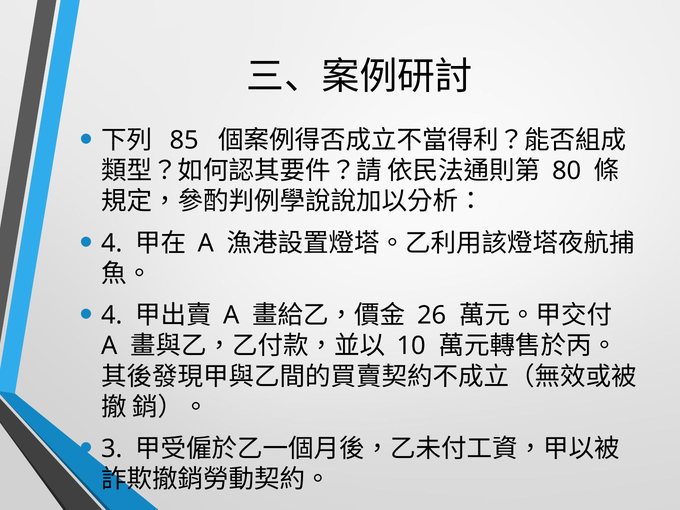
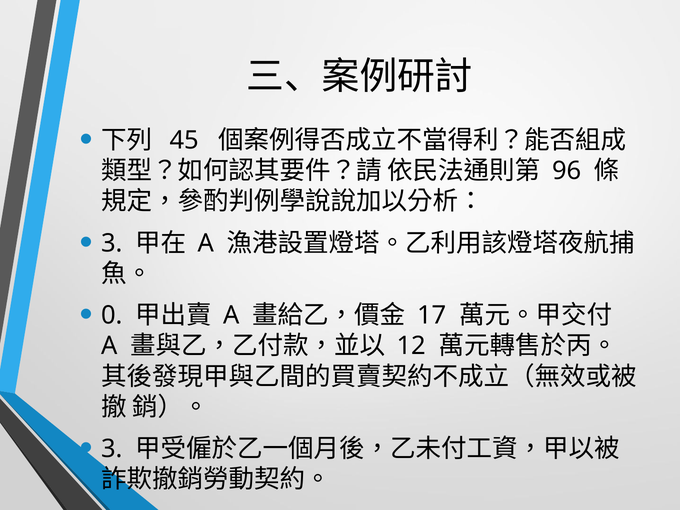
85: 85 -> 45
80: 80 -> 96
4 at (112, 243): 4 -> 3
4 at (112, 315): 4 -> 0
26: 26 -> 17
10: 10 -> 12
